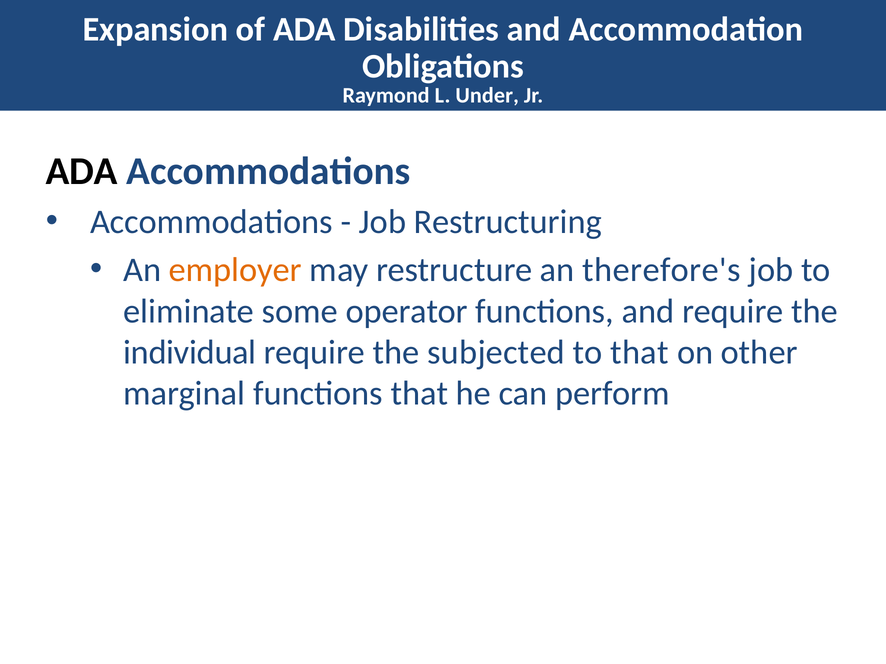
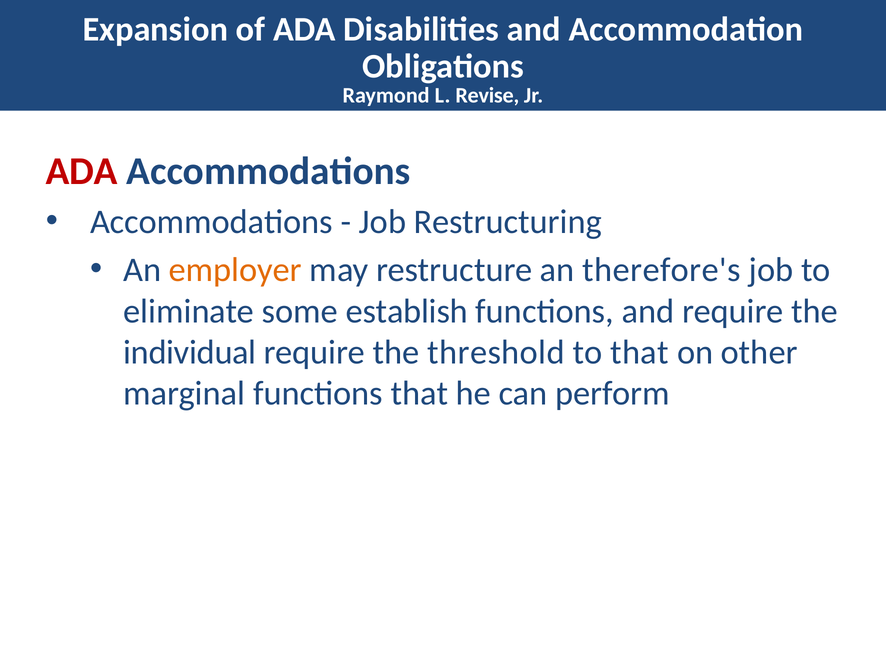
Under: Under -> Revise
ADA at (82, 171) colour: black -> red
operator: operator -> establish
subjected: subjected -> threshold
